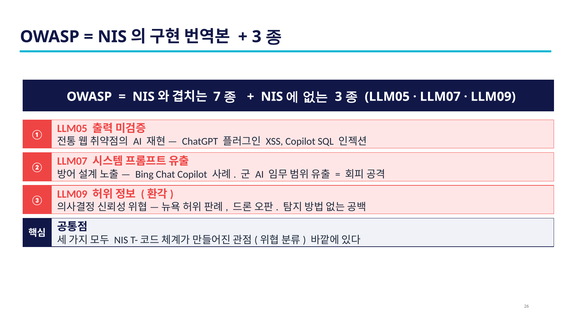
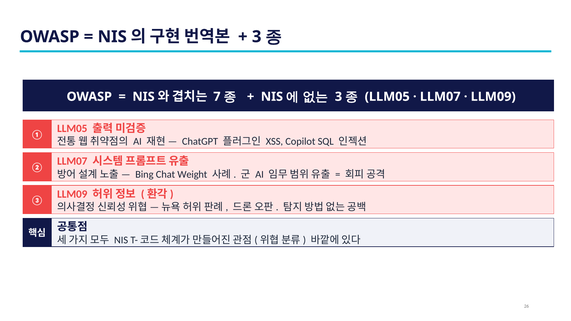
Chat Copilot: Copilot -> Weight
